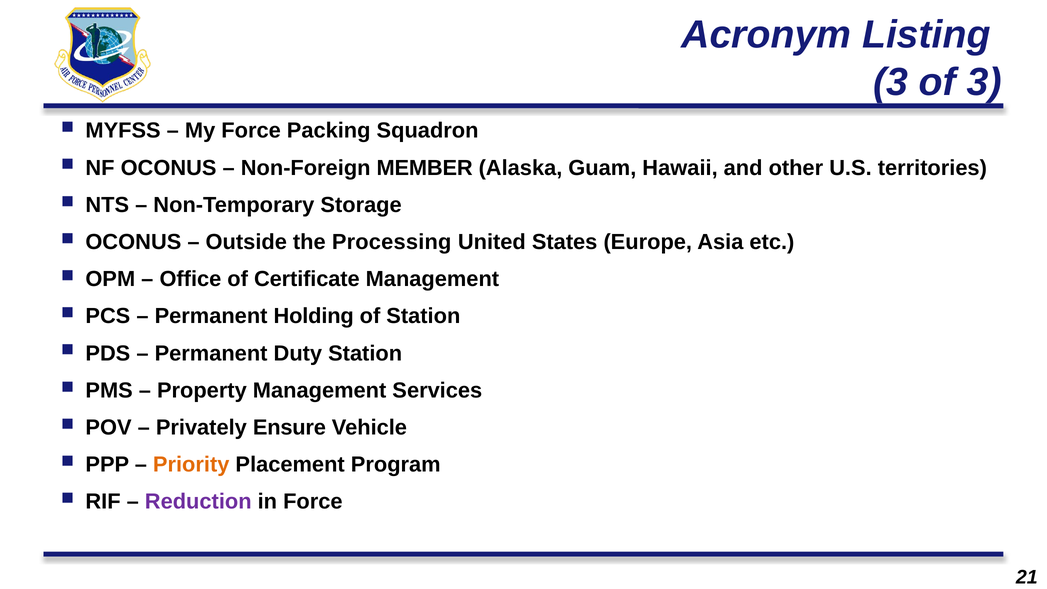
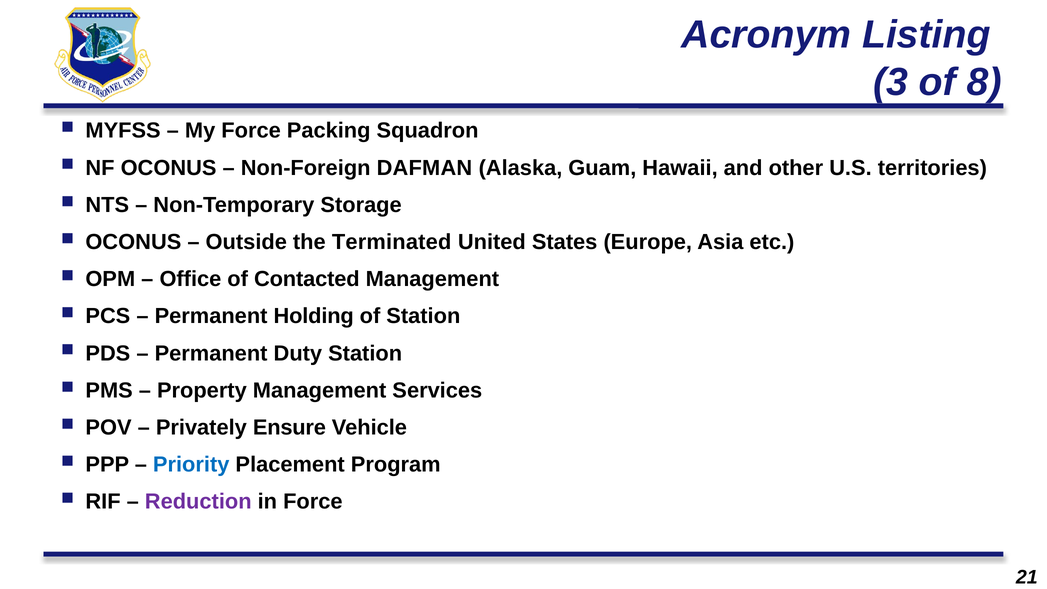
of 3: 3 -> 8
MEMBER: MEMBER -> DAFMAN
Processing: Processing -> Terminated
Certificate: Certificate -> Contacted
Priority colour: orange -> blue
